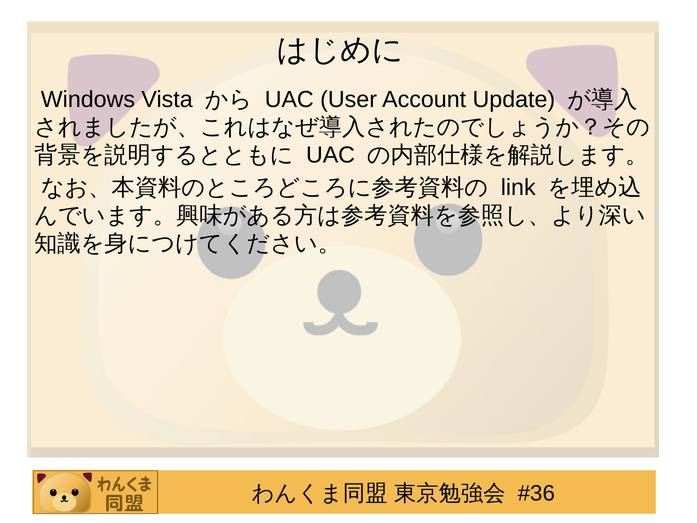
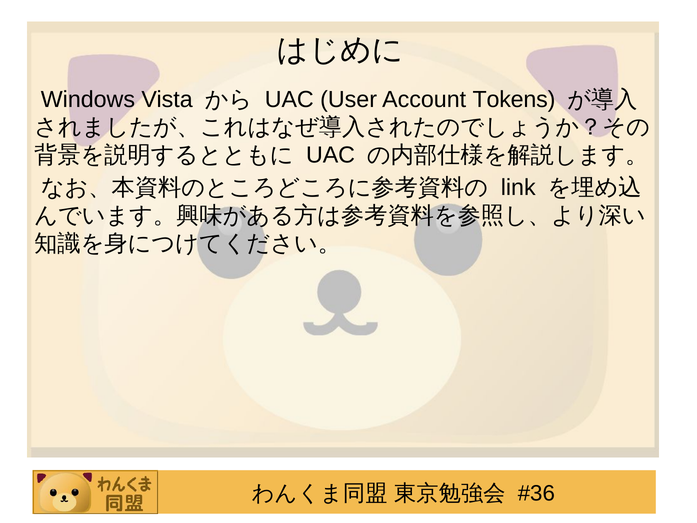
Update: Update -> Tokens
